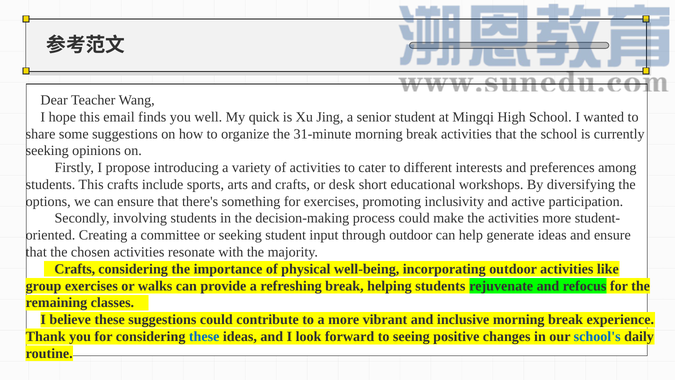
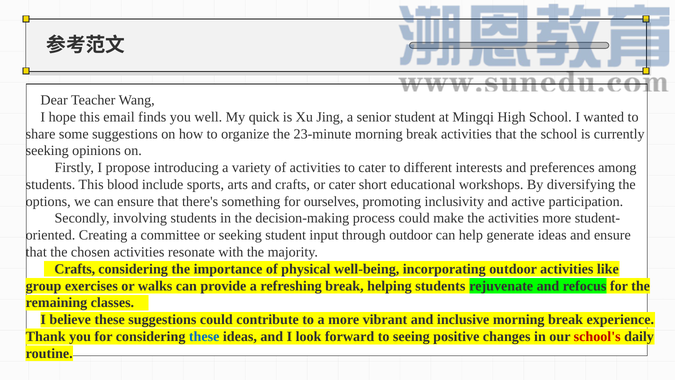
31-minute: 31-minute -> 23-minute
This crafts: crafts -> blood
or desk: desk -> cater
for exercises: exercises -> ourselves
school's colour: blue -> red
